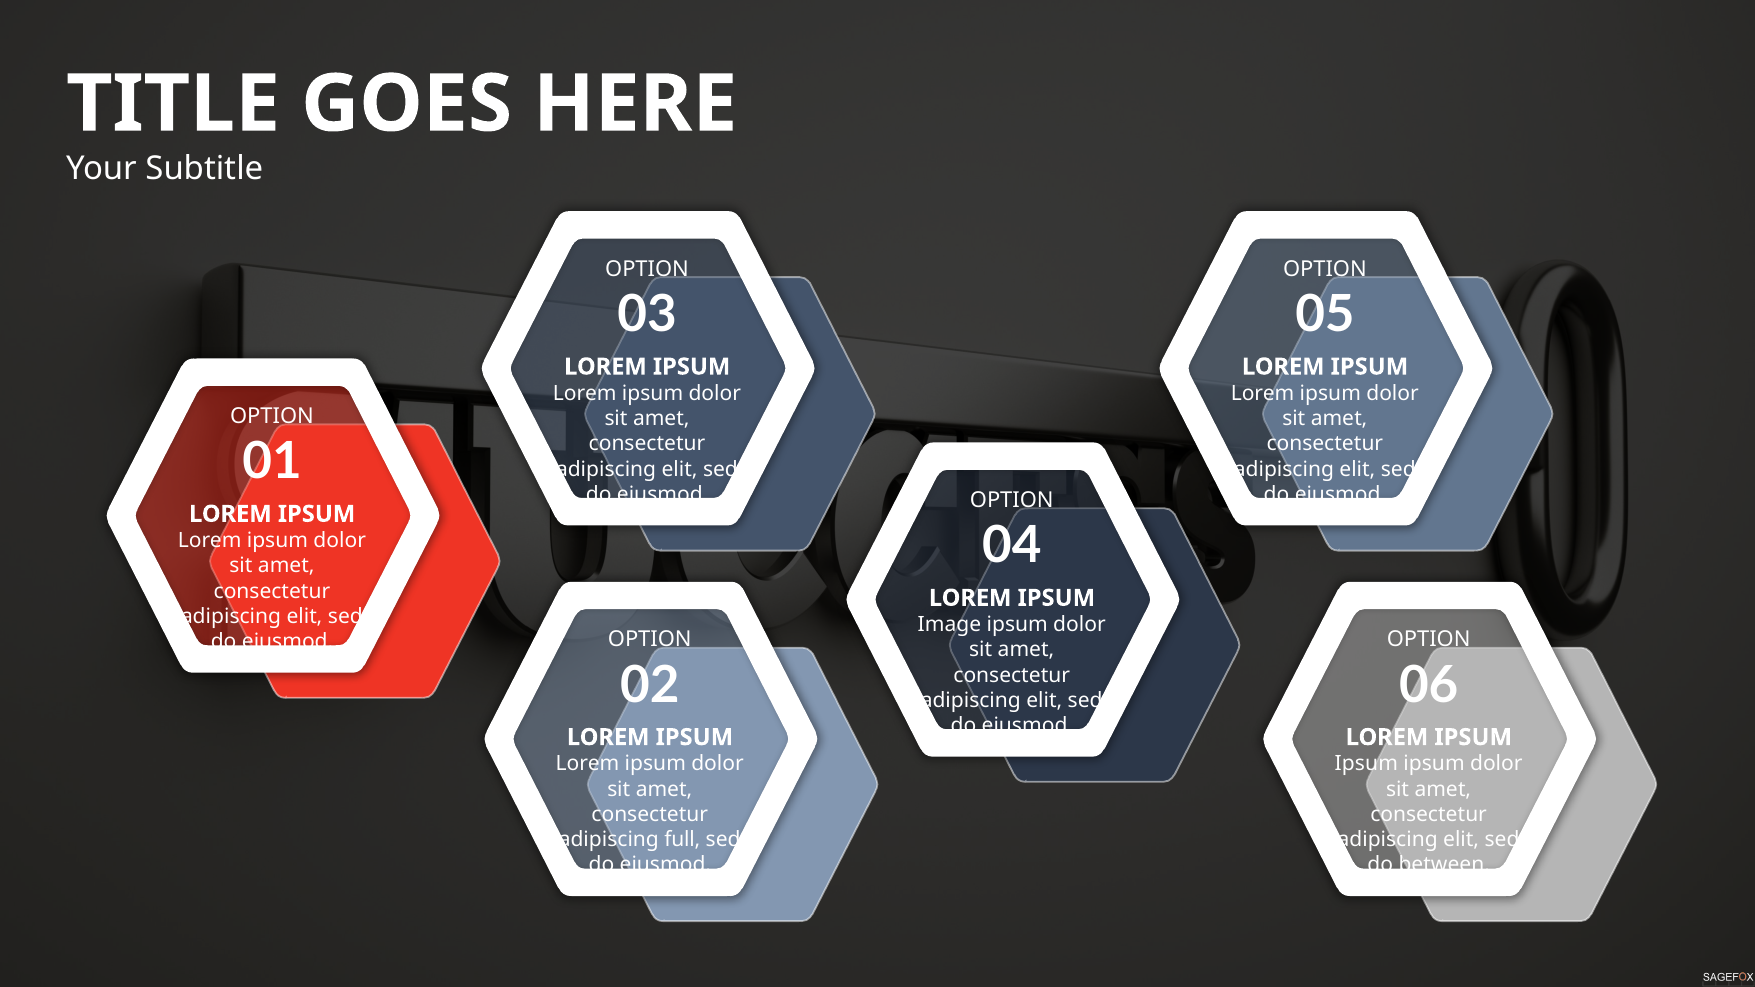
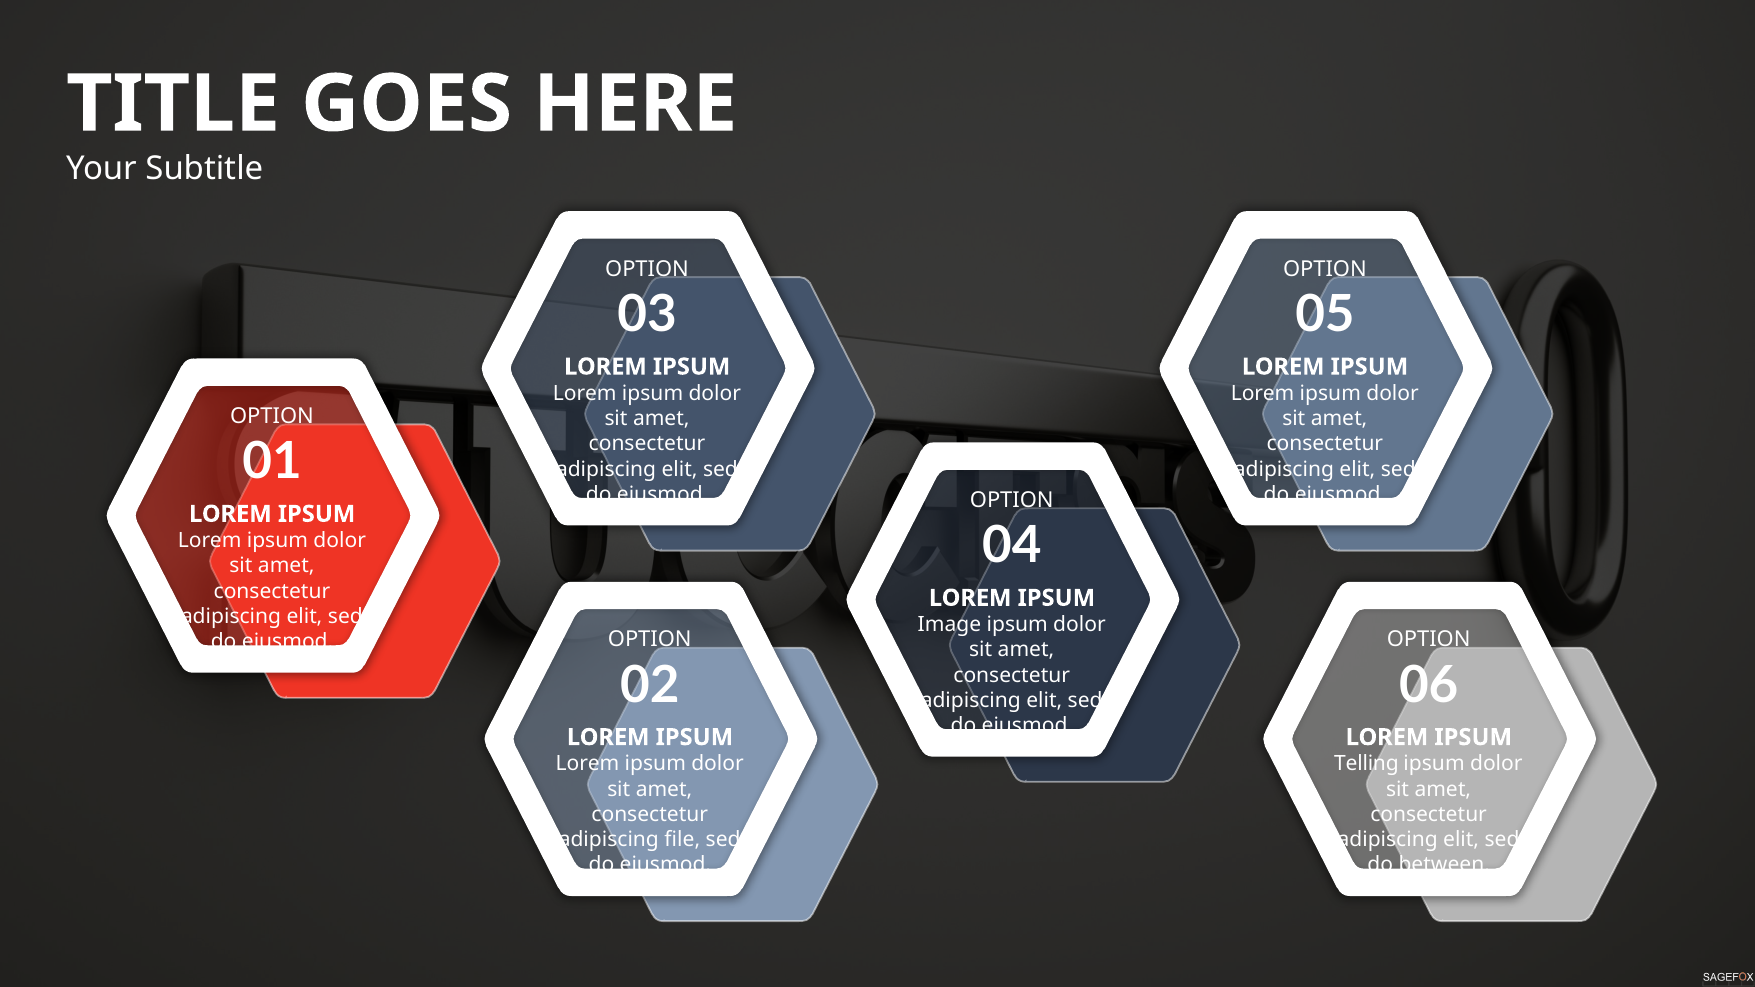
Ipsum at (1366, 764): Ipsum -> Telling
full: full -> file
